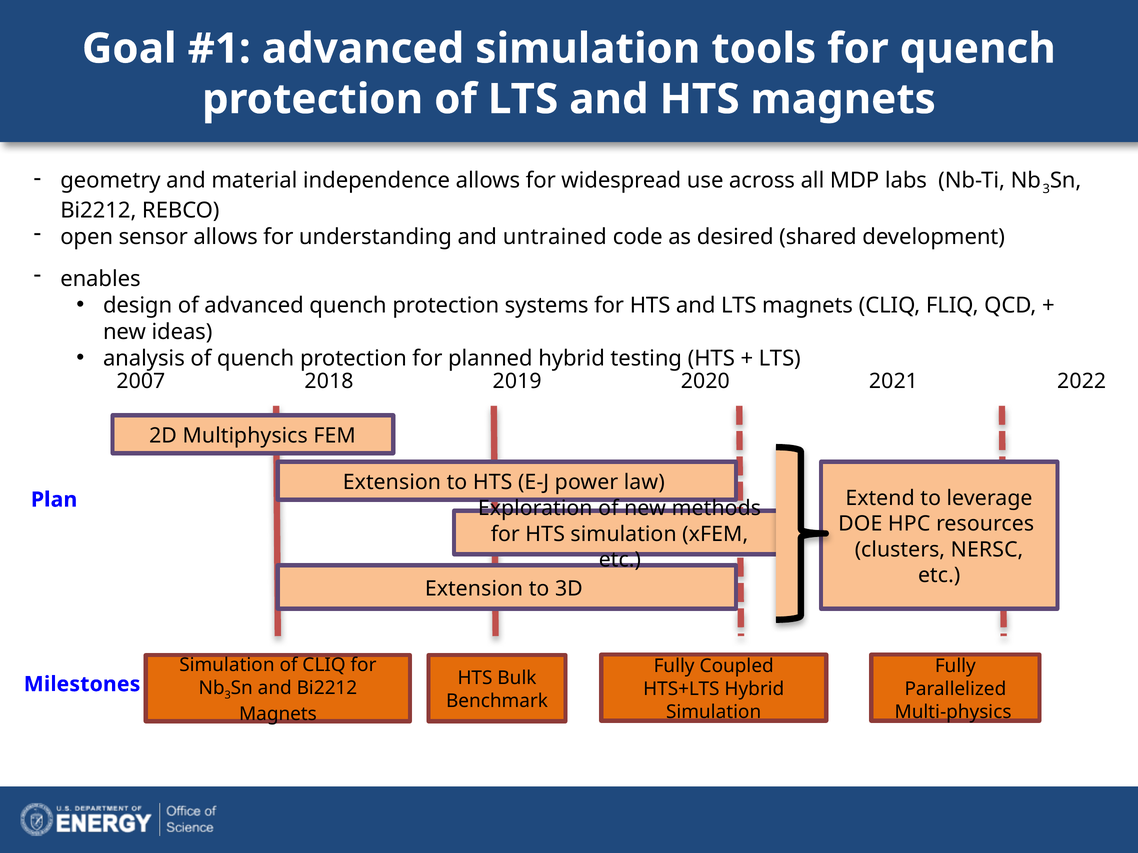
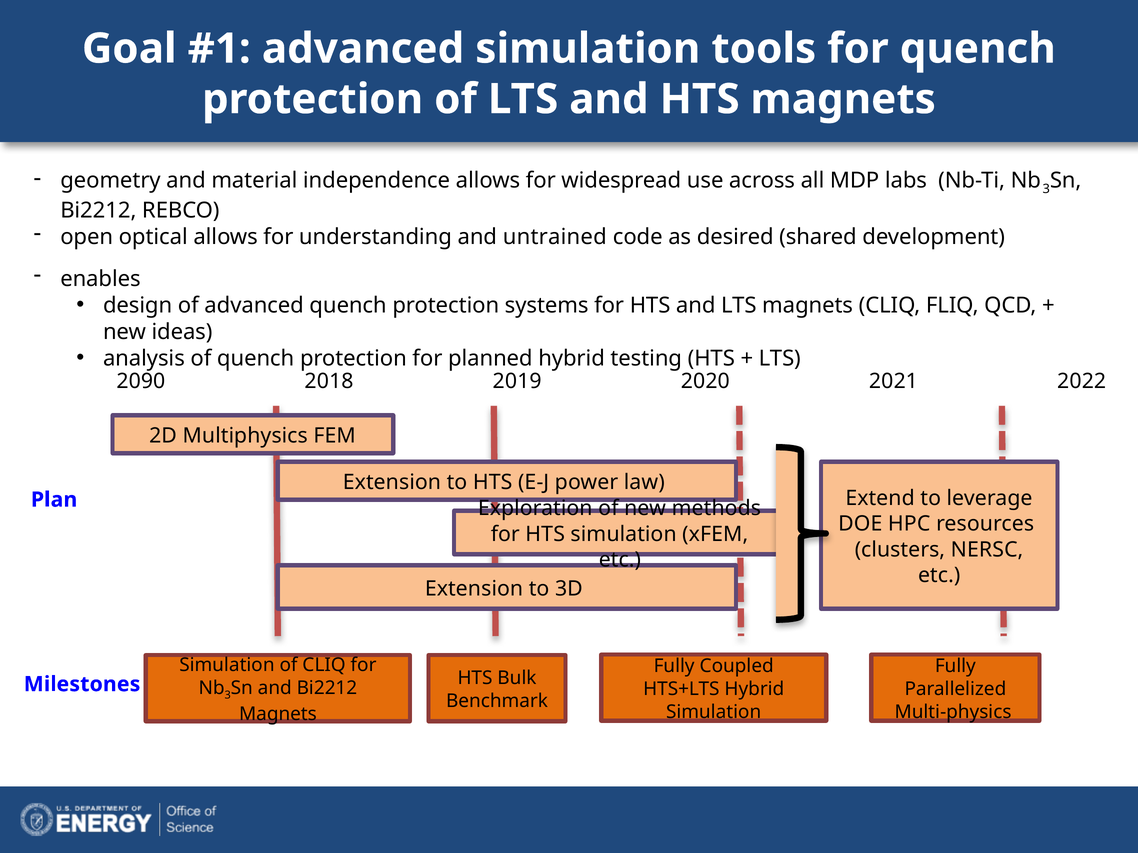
sensor: sensor -> optical
2007: 2007 -> 2090
